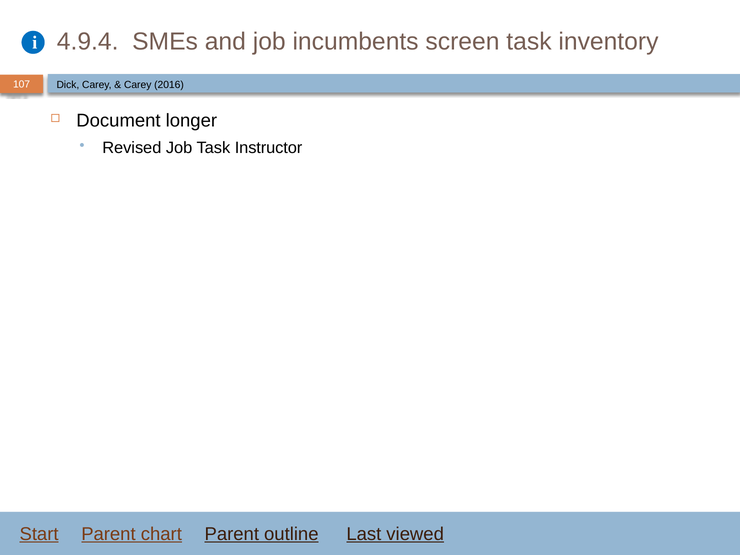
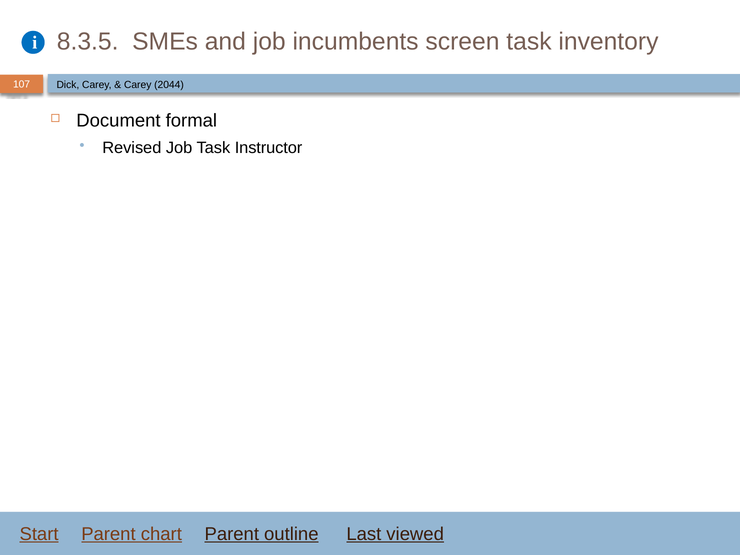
4.9.4: 4.9.4 -> 8.3.5
2016: 2016 -> 2044
longer: longer -> formal
